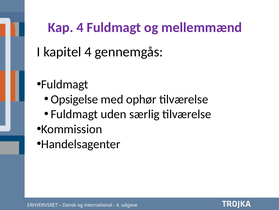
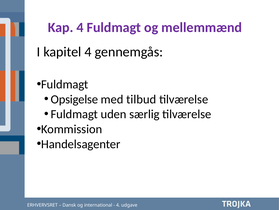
ophør: ophør -> tilbud
